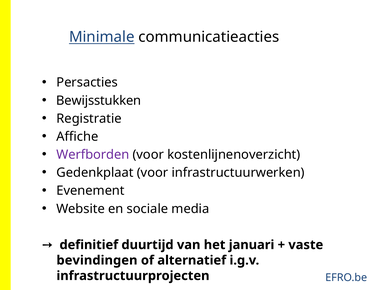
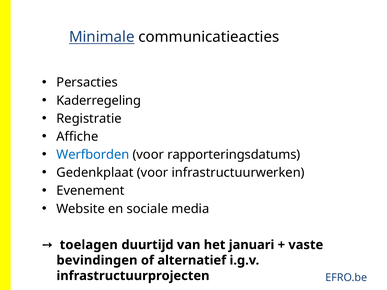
Bewijsstukken: Bewijsstukken -> Kaderregeling
Werfborden colour: purple -> blue
kostenlijnenoverzicht: kostenlijnenoverzicht -> rapporteringsdatums
definitief: definitief -> toelagen
